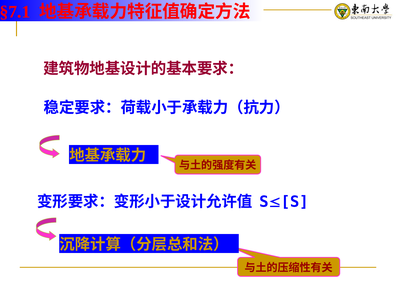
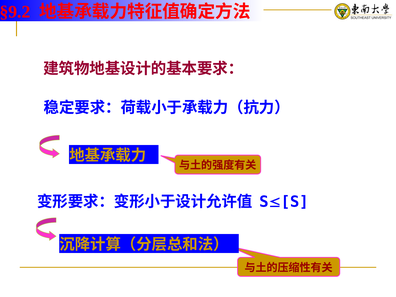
§7.1: §7.1 -> §9.2
